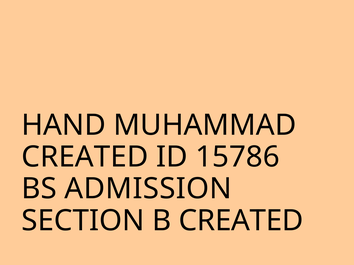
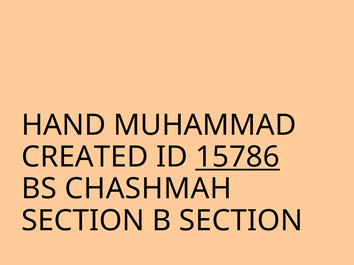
15786 underline: none -> present
ADMISSION: ADMISSION -> CHASHMAH
B CREATED: CREATED -> SECTION
